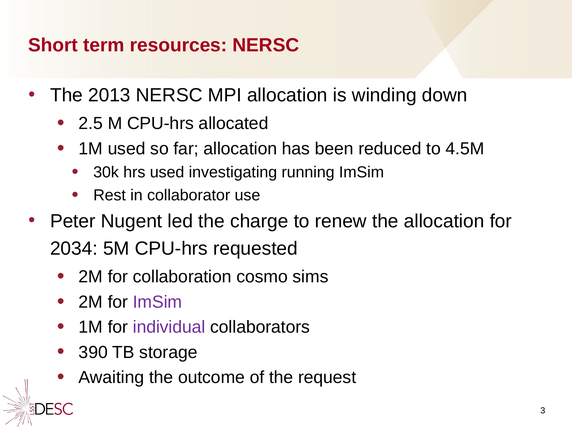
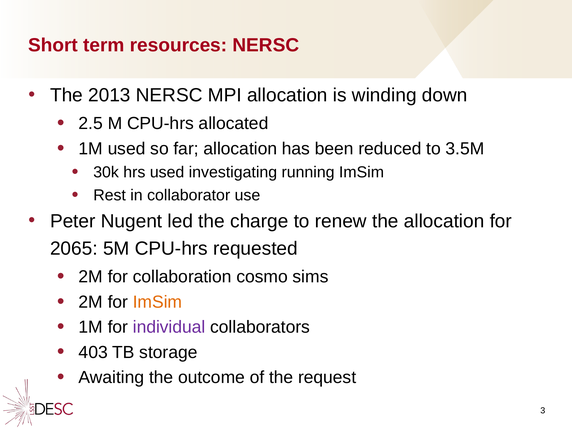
4.5M: 4.5M -> 3.5M
2034: 2034 -> 2065
ImSim at (158, 302) colour: purple -> orange
390: 390 -> 403
